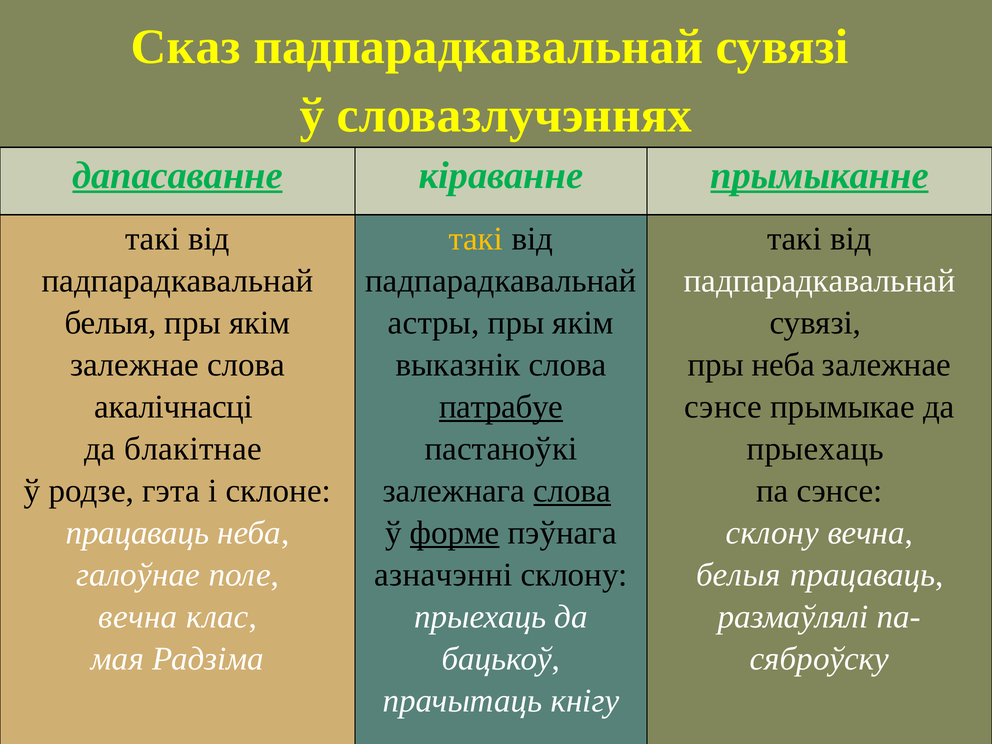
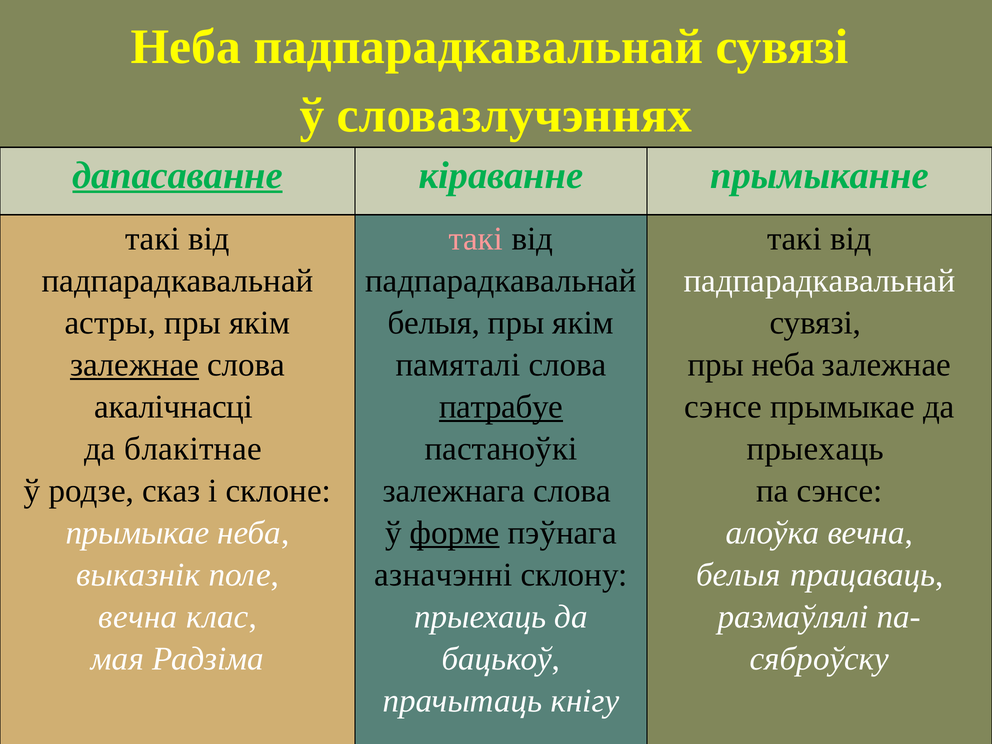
Сказ at (186, 47): Сказ -> Неба
прымыканне underline: present -> none
такі at (476, 239) colour: yellow -> pink
белыя at (110, 323): белыя -> астры
астры at (434, 323): астры -> белыя
залежнае at (135, 365) underline: none -> present
выказнік: выказнік -> памяталі
гэта: гэта -> сказ
слова at (572, 491) underline: present -> none
працаваць at (137, 533): працаваць -> прымыкае
склону at (772, 533): склону -> алоўка
галоўнае: галоўнае -> выказнік
